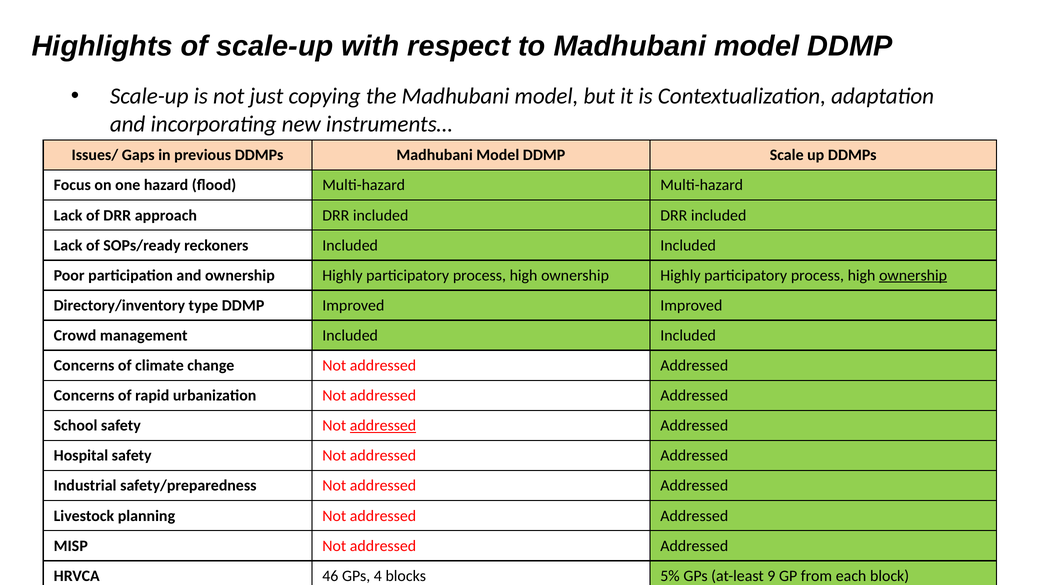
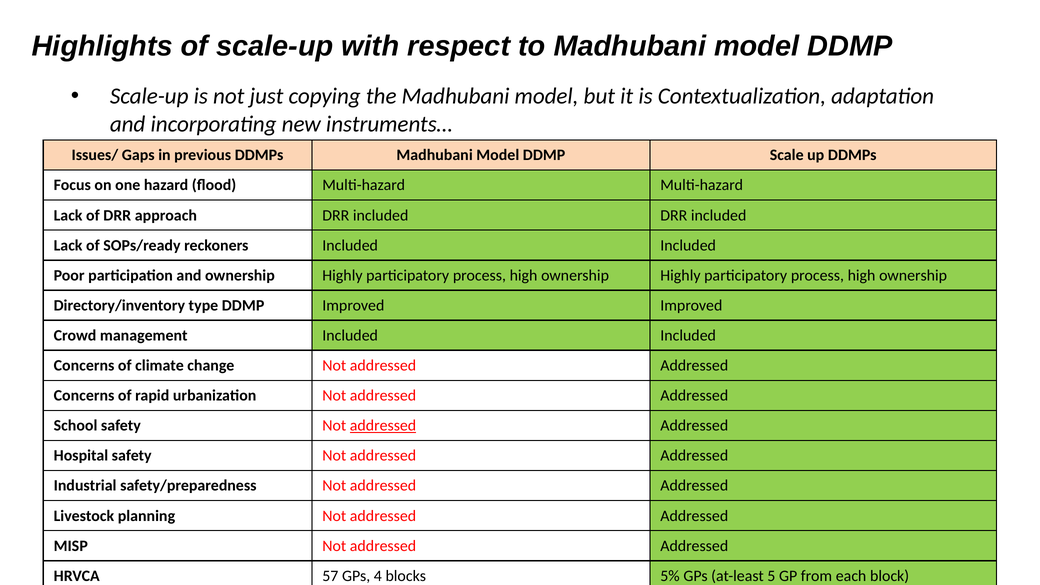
ownership at (913, 275) underline: present -> none
46: 46 -> 57
9: 9 -> 5
